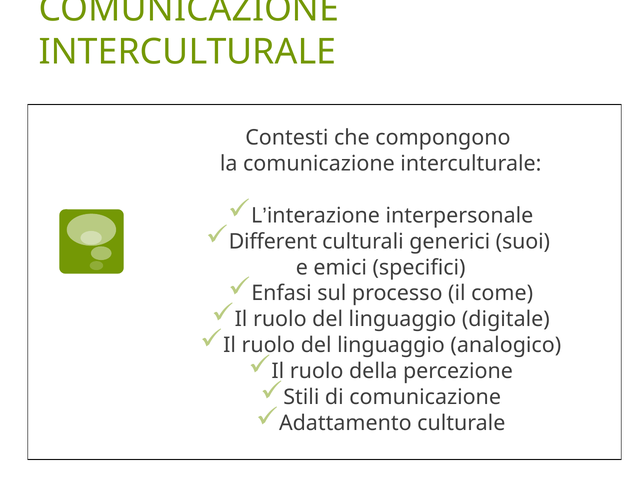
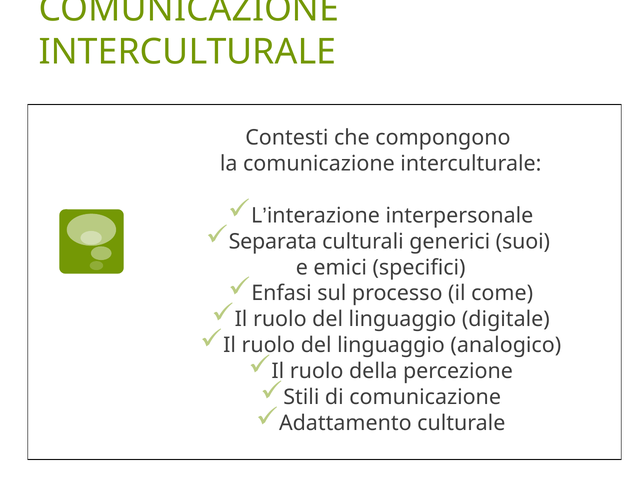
Different: Different -> Separata
